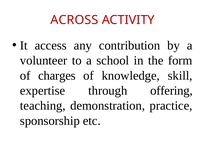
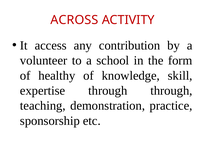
charges: charges -> healthy
through offering: offering -> through
